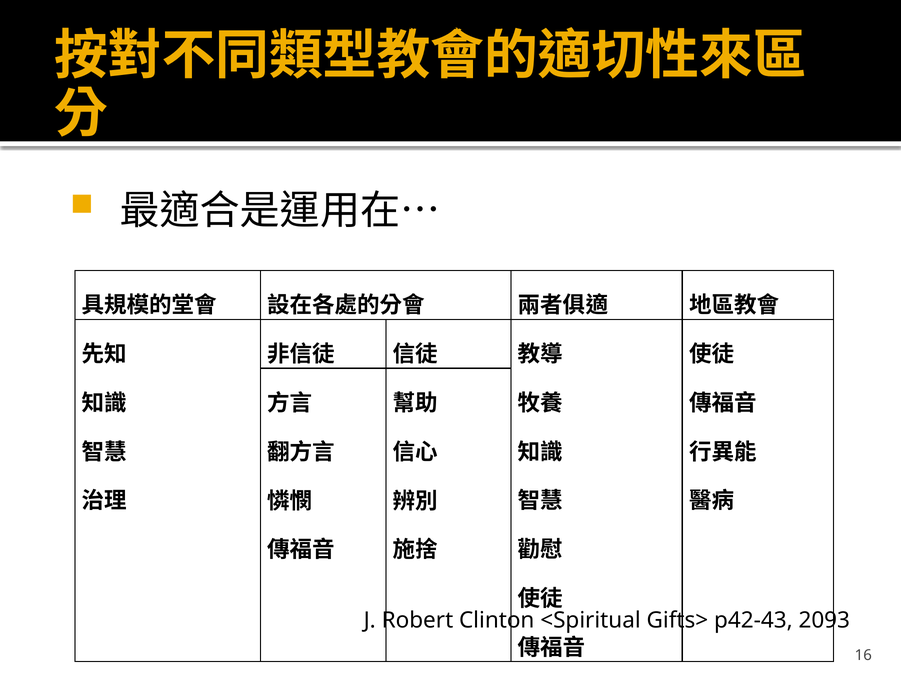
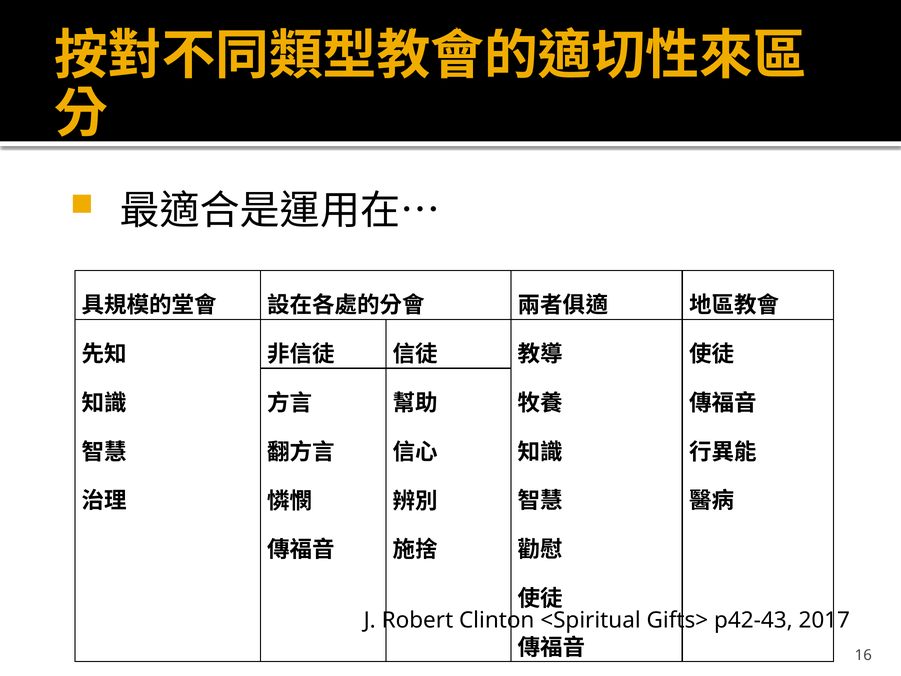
2093: 2093 -> 2017
